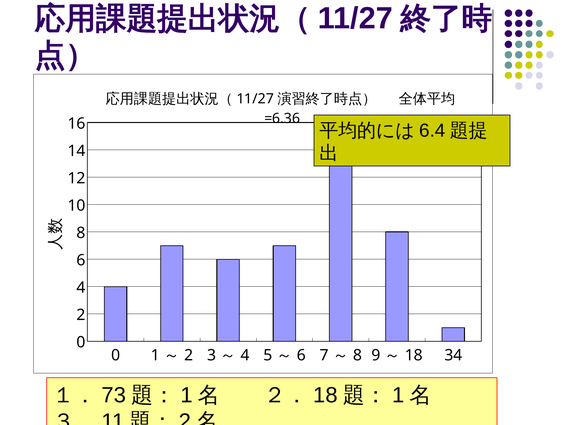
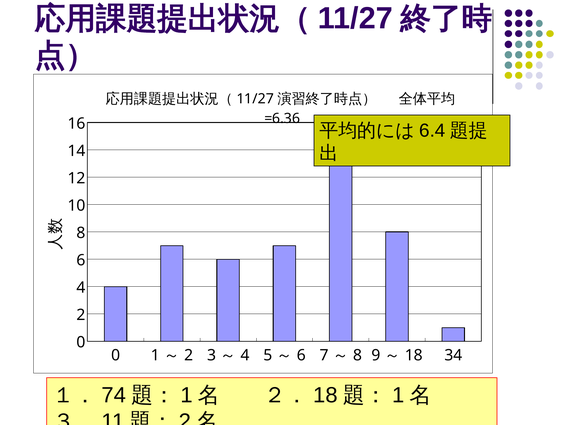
73: 73 -> 74
